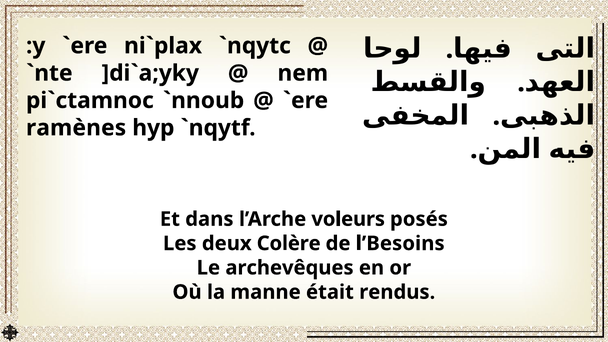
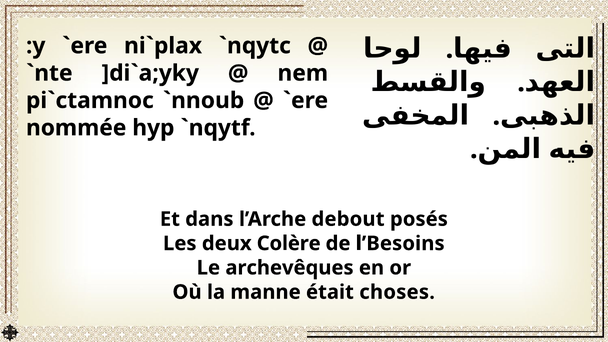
ramènes: ramènes -> nommée
voleurs: voleurs -> debout
rendus: rendus -> choses
